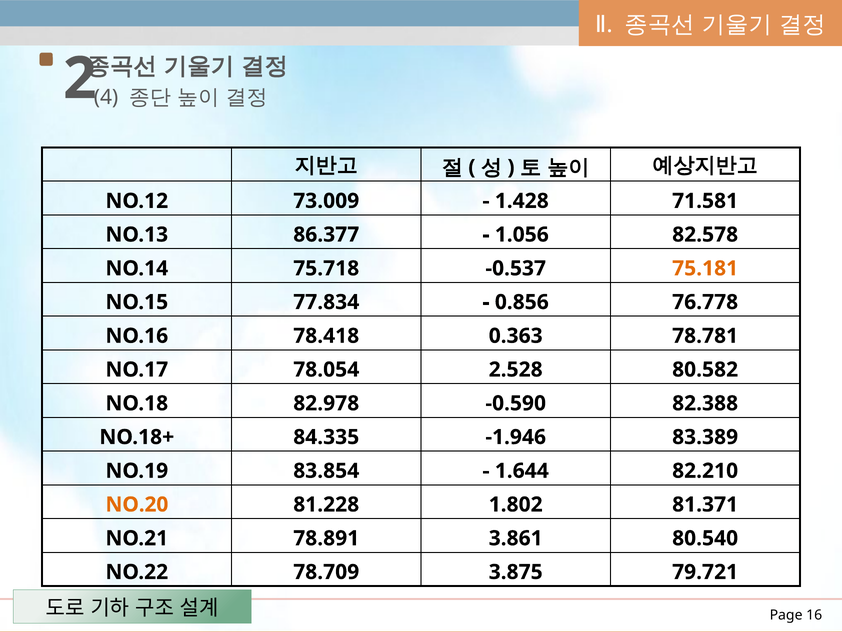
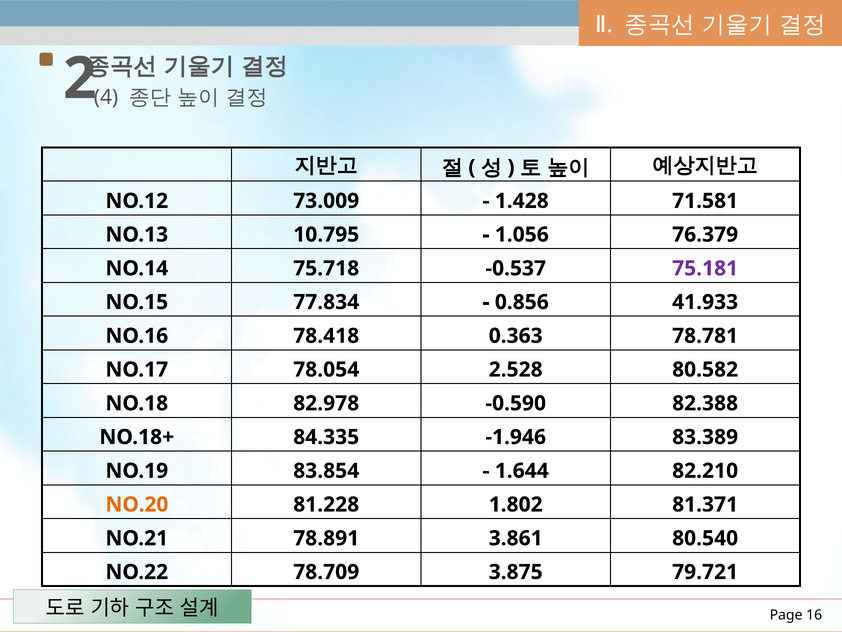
86.377: 86.377 -> 10.795
82.578: 82.578 -> 76.379
75.181 colour: orange -> purple
76.778: 76.778 -> 41.933
